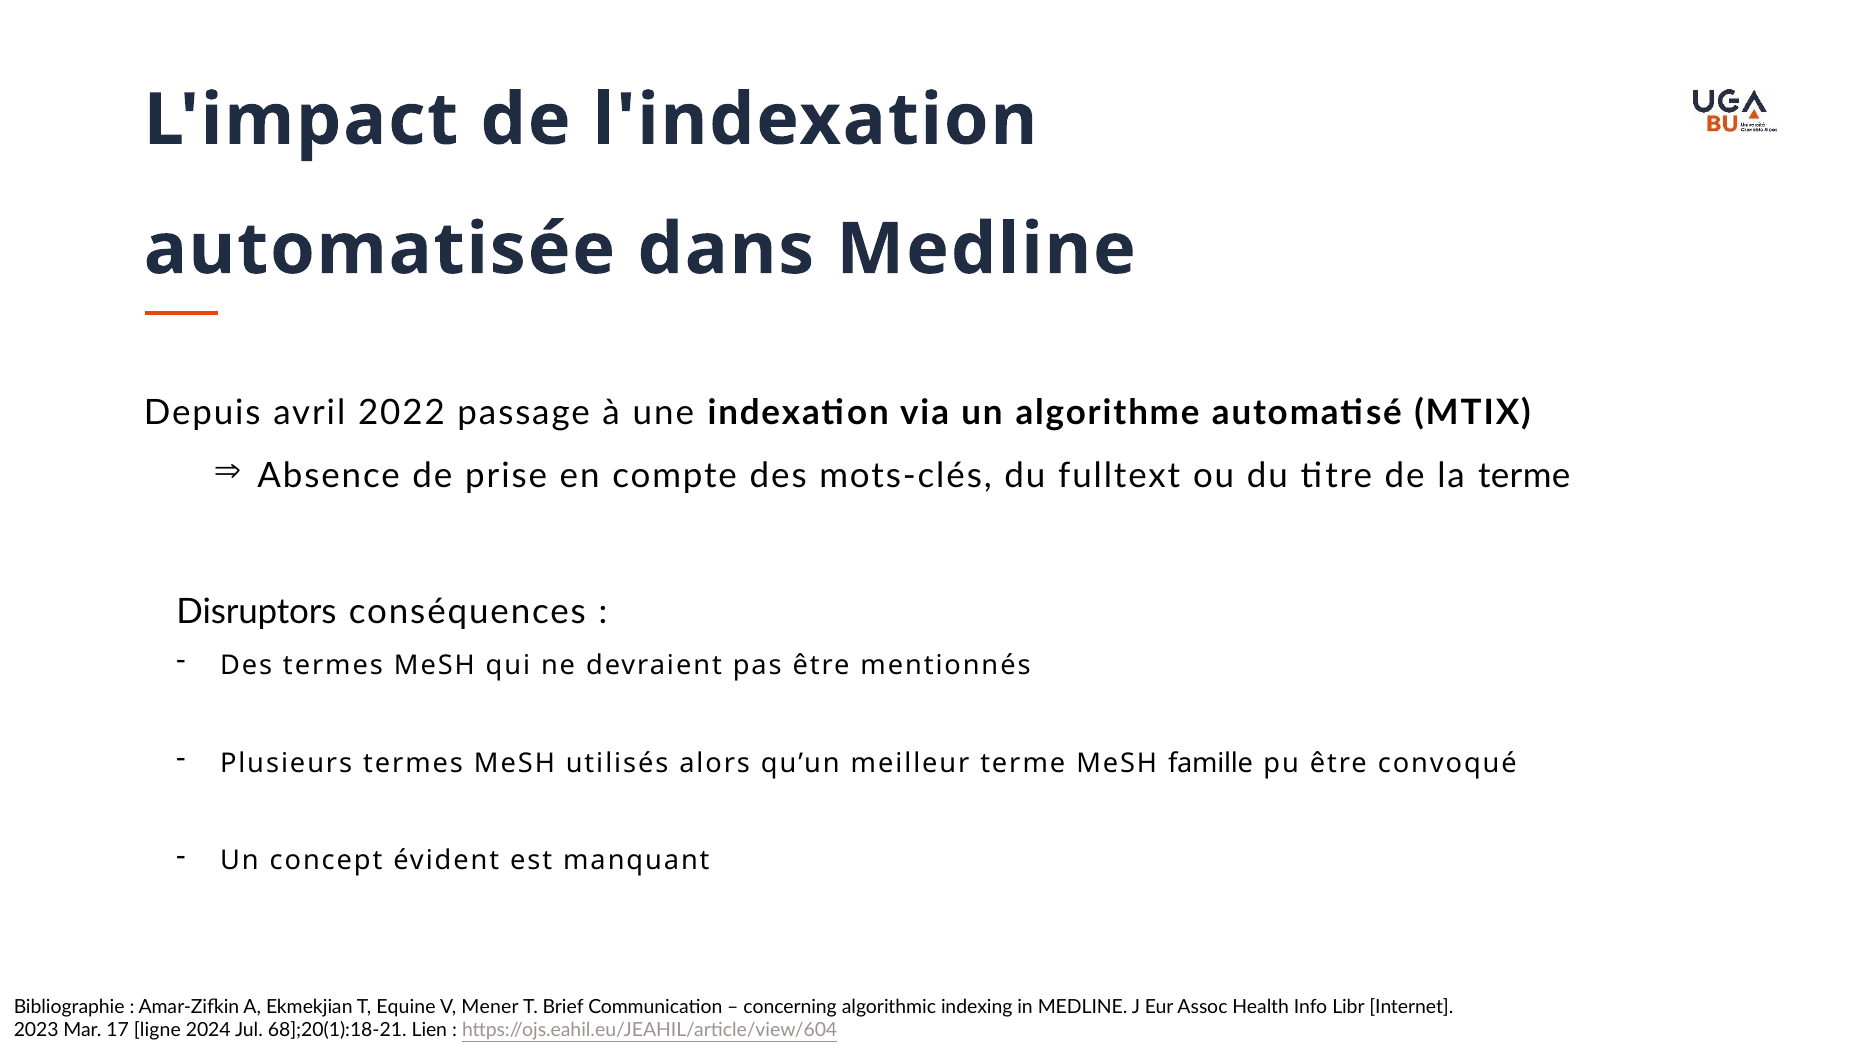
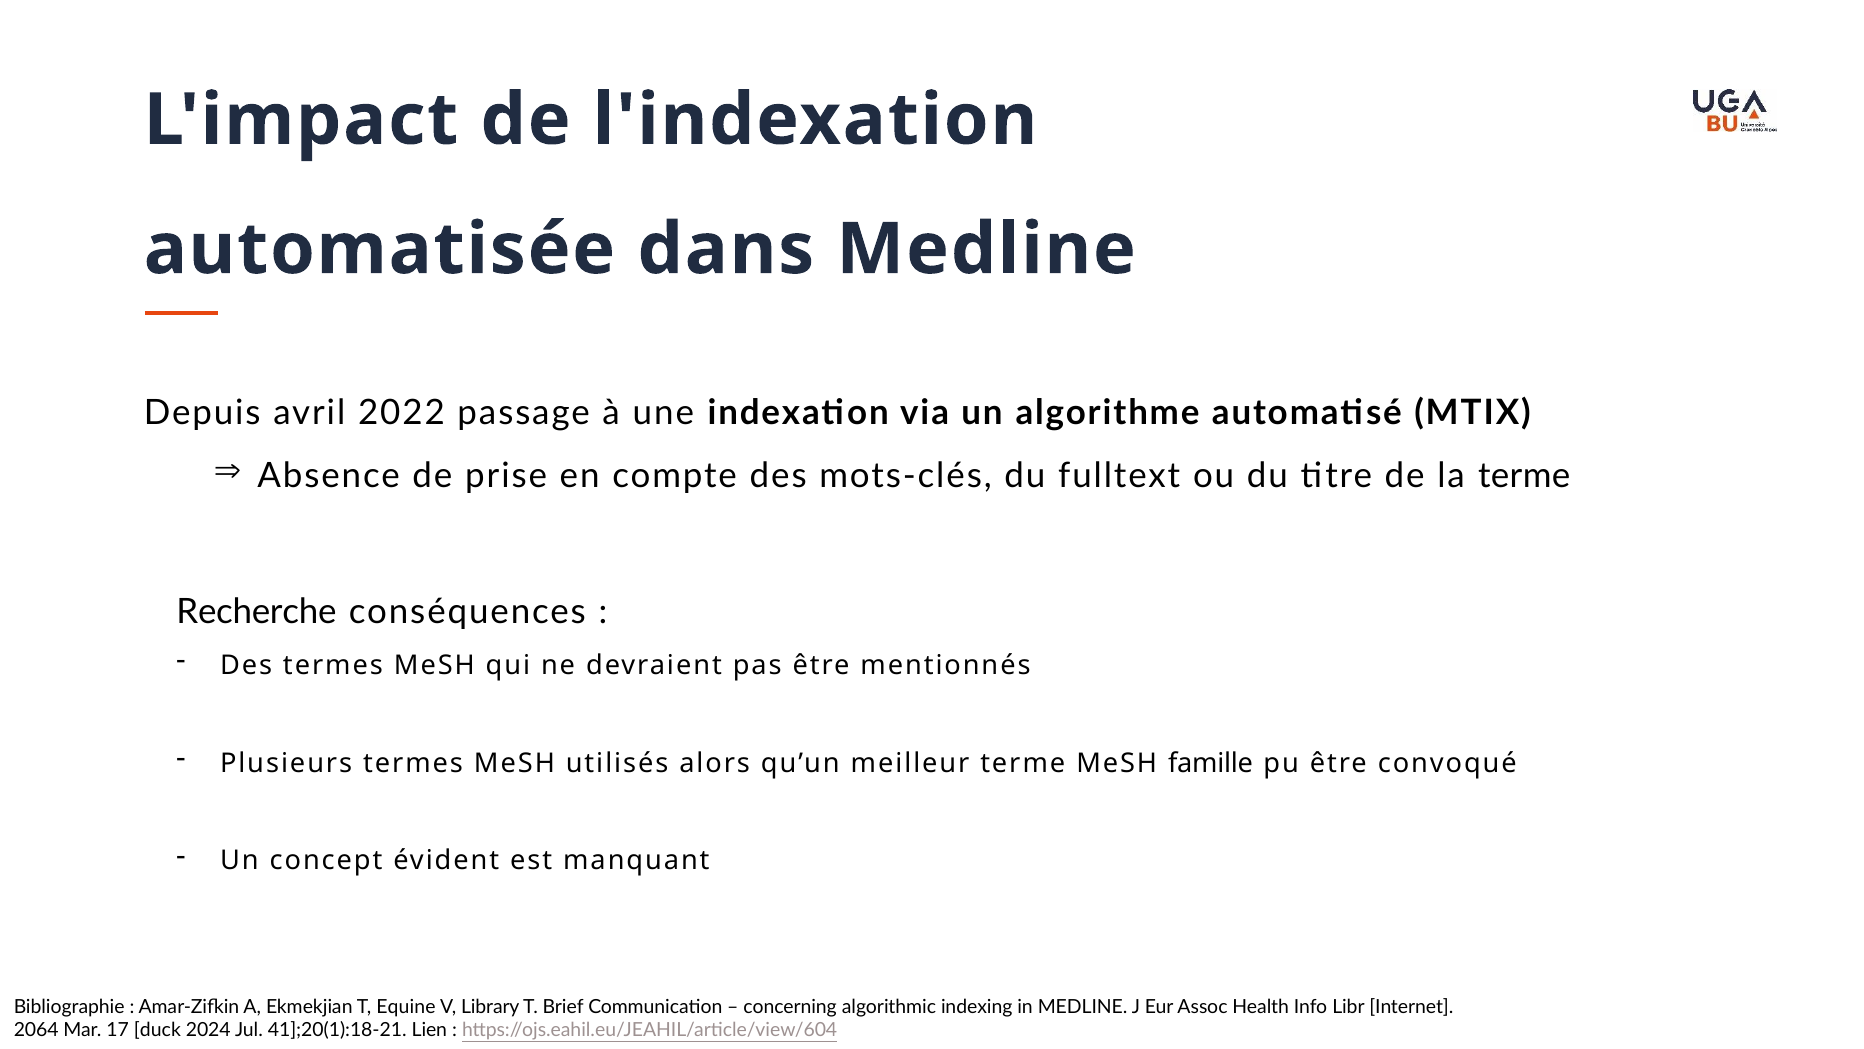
Disruptors: Disruptors -> Recherche
Mener: Mener -> Library
2023: 2023 -> 2064
ligne: ligne -> duck
68];20(1):18-21: 68];20(1):18-21 -> 41];20(1):18-21
